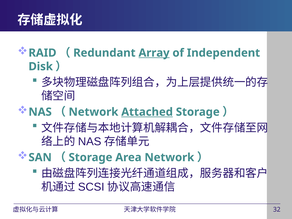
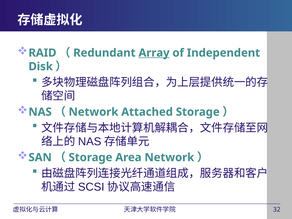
Attached underline: present -> none
